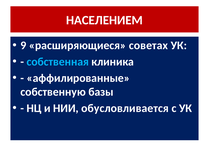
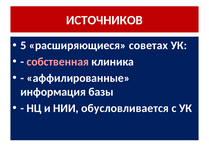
НАСЕЛЕНИЕМ: НАСЕЛЕНИЕМ -> ИСТОЧНИКОВ
9: 9 -> 5
собственная colour: light blue -> pink
собственную: собственную -> информация
